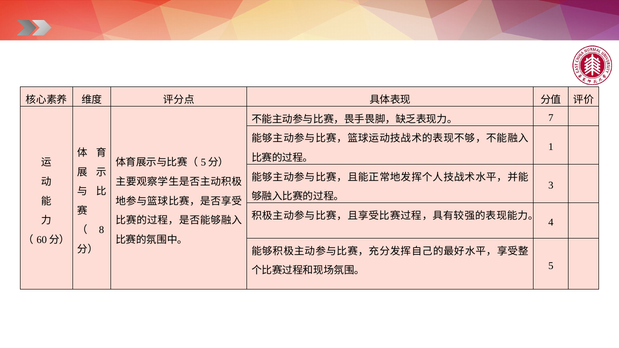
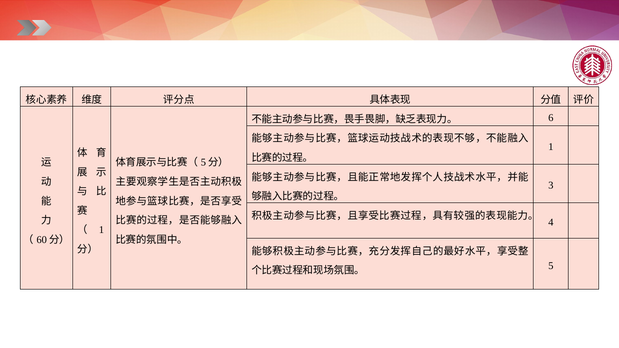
7: 7 -> 6
8 at (102, 230): 8 -> 1
